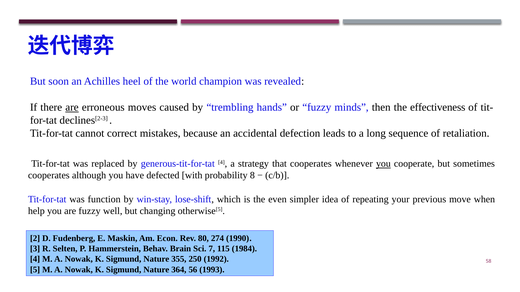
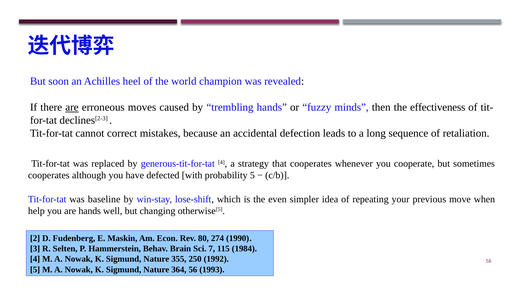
you at (383, 164) underline: present -> none
probability 8: 8 -> 5
function: function -> baseline
are fuzzy: fuzzy -> hands
